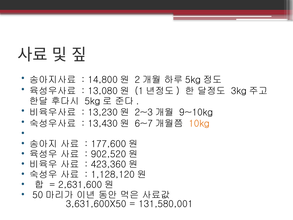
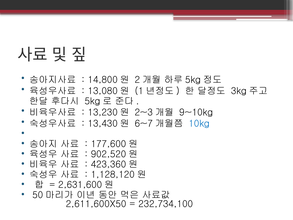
10kg colour: orange -> blue
3,631,600X50: 3,631,600X50 -> 2,611,600X50
131,580,001: 131,580,001 -> 232,734,100
